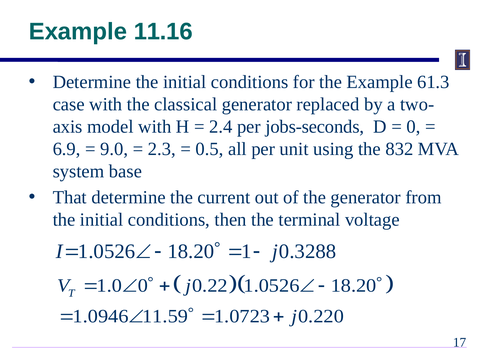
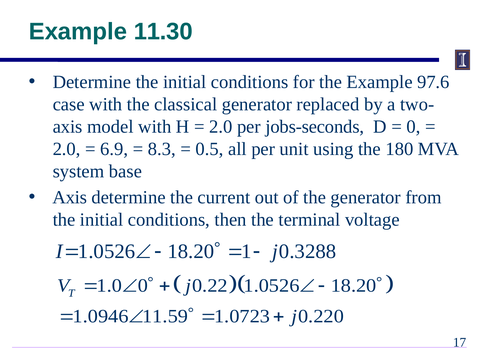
11.16: 11.16 -> 11.30
61.3: 61.3 -> 97.6
2.4 at (221, 127): 2.4 -> 2.0
6.9 at (67, 149): 6.9 -> 2.0
9.0: 9.0 -> 6.9
2.3: 2.3 -> 8.3
832: 832 -> 180
That at (70, 198): That -> Axis
